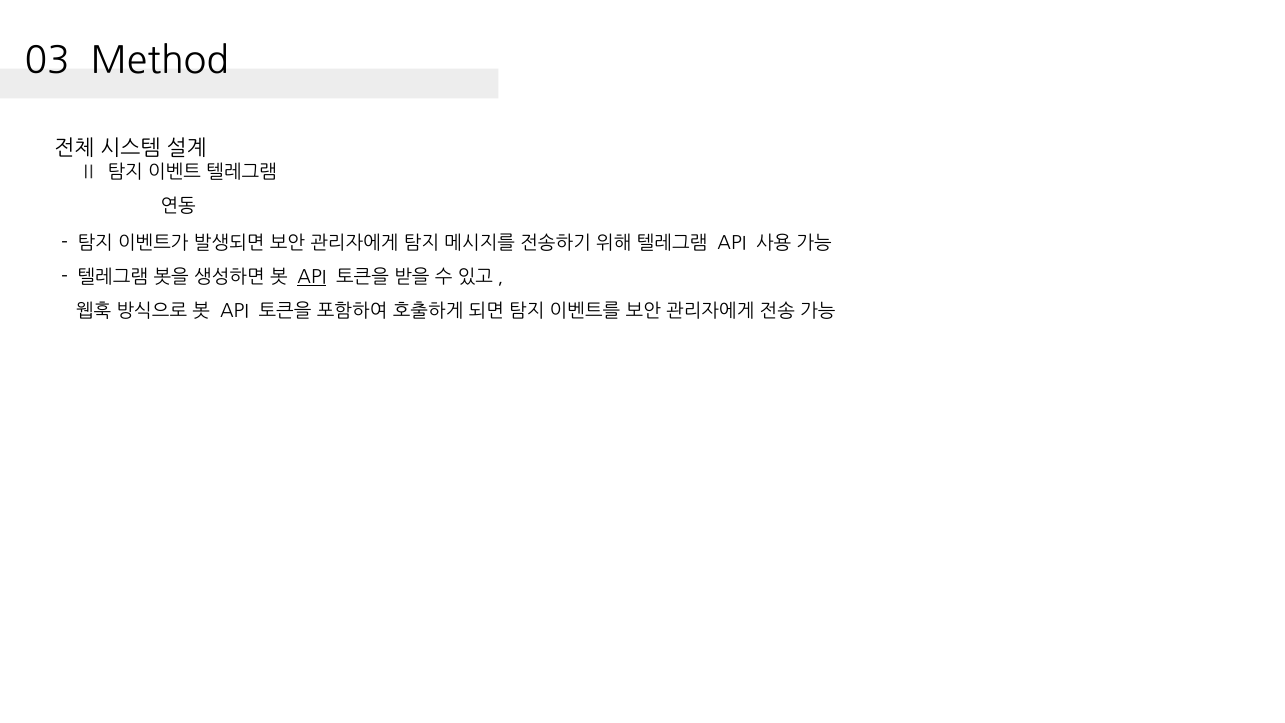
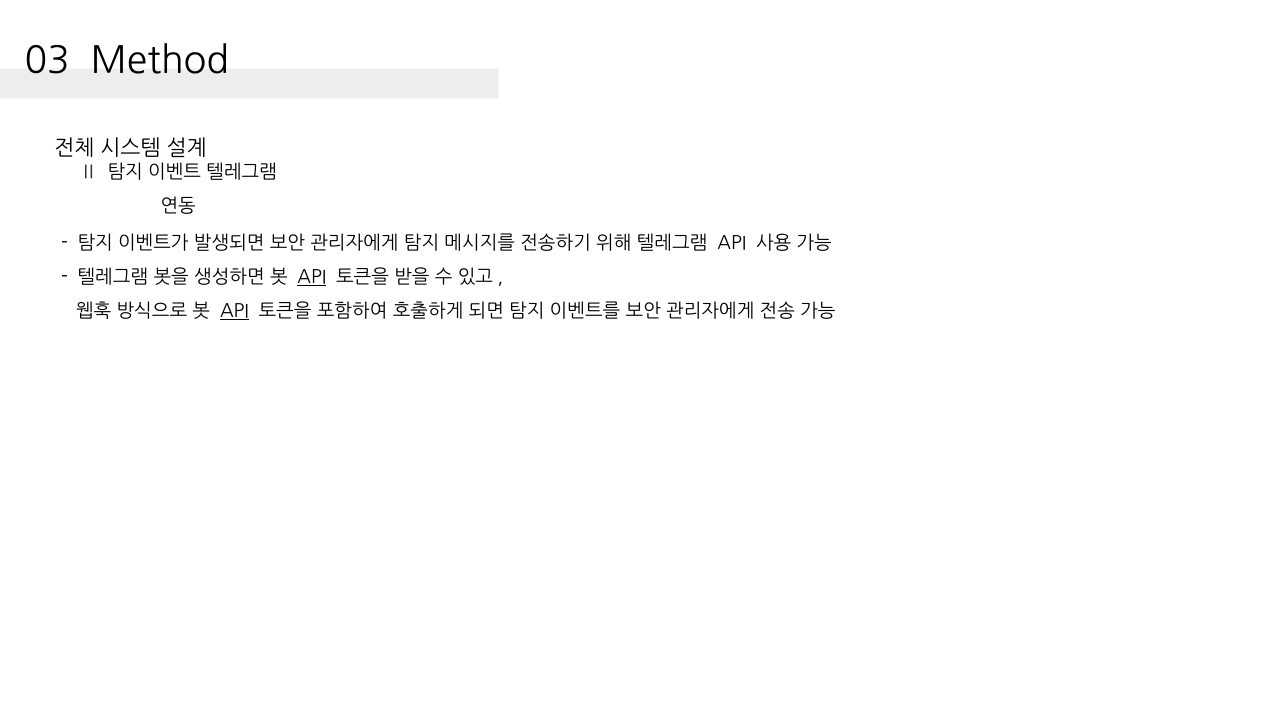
API at (234, 311) underline: none -> present
